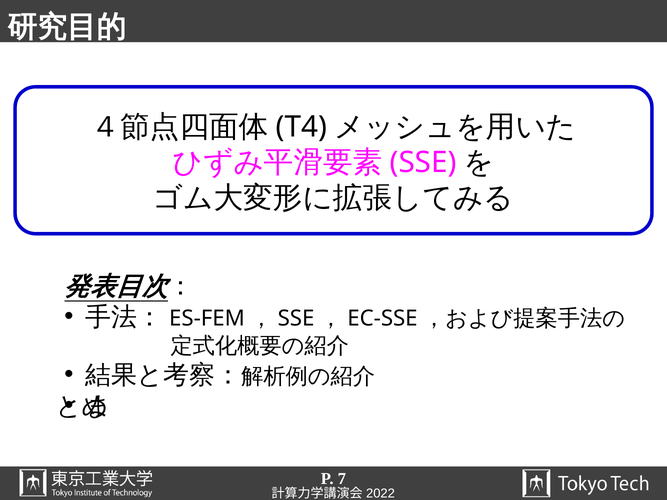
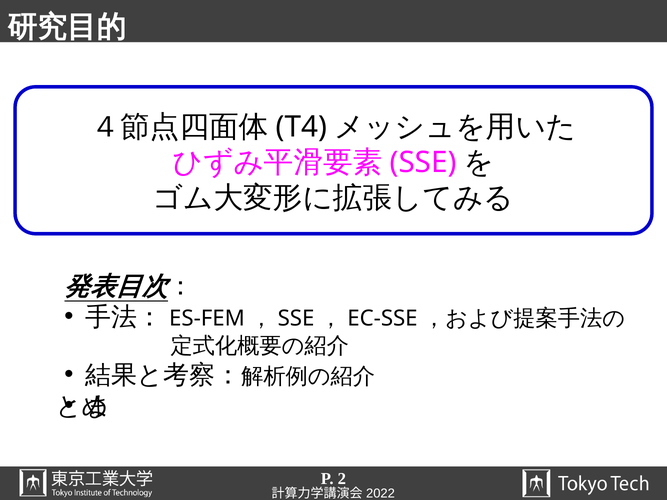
7: 7 -> 2
